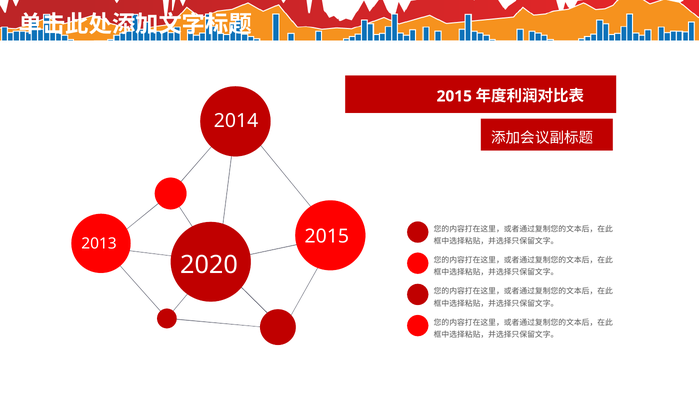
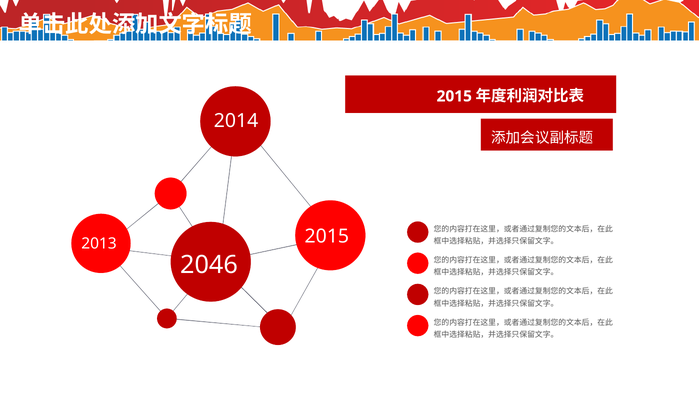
2020: 2020 -> 2046
